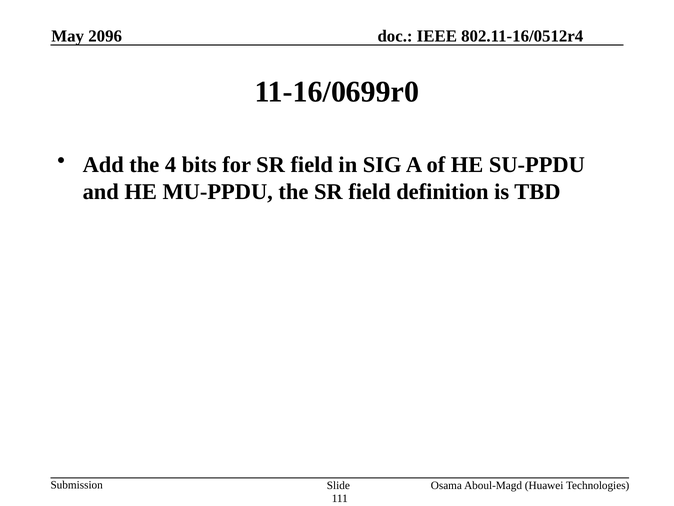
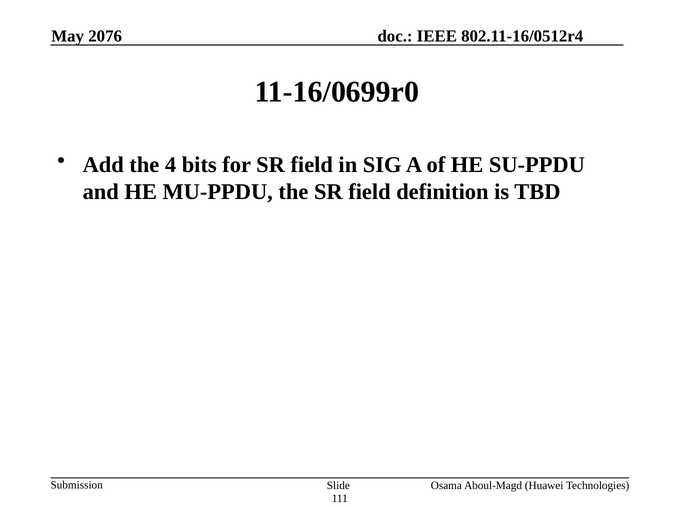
2096: 2096 -> 2076
